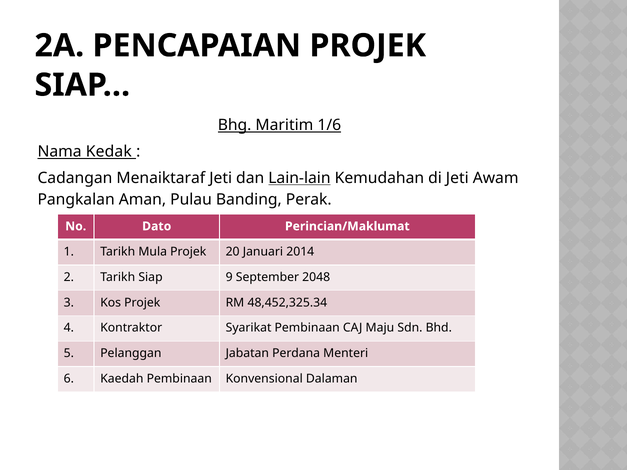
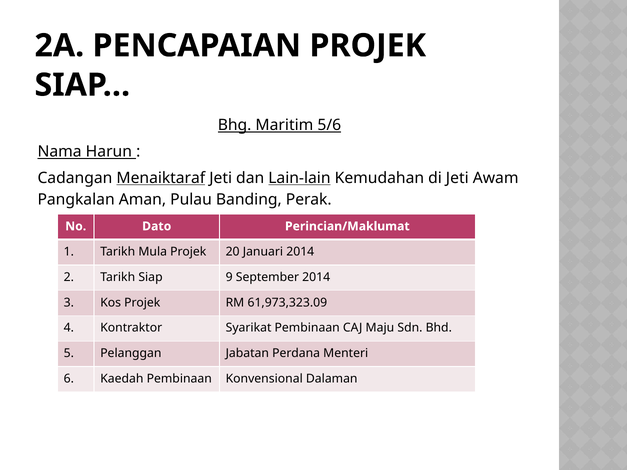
1/6: 1/6 -> 5/6
Kedak: Kedak -> Harun
Menaiktaraf underline: none -> present
September 2048: 2048 -> 2014
48,452,325.34: 48,452,325.34 -> 61,973,323.09
